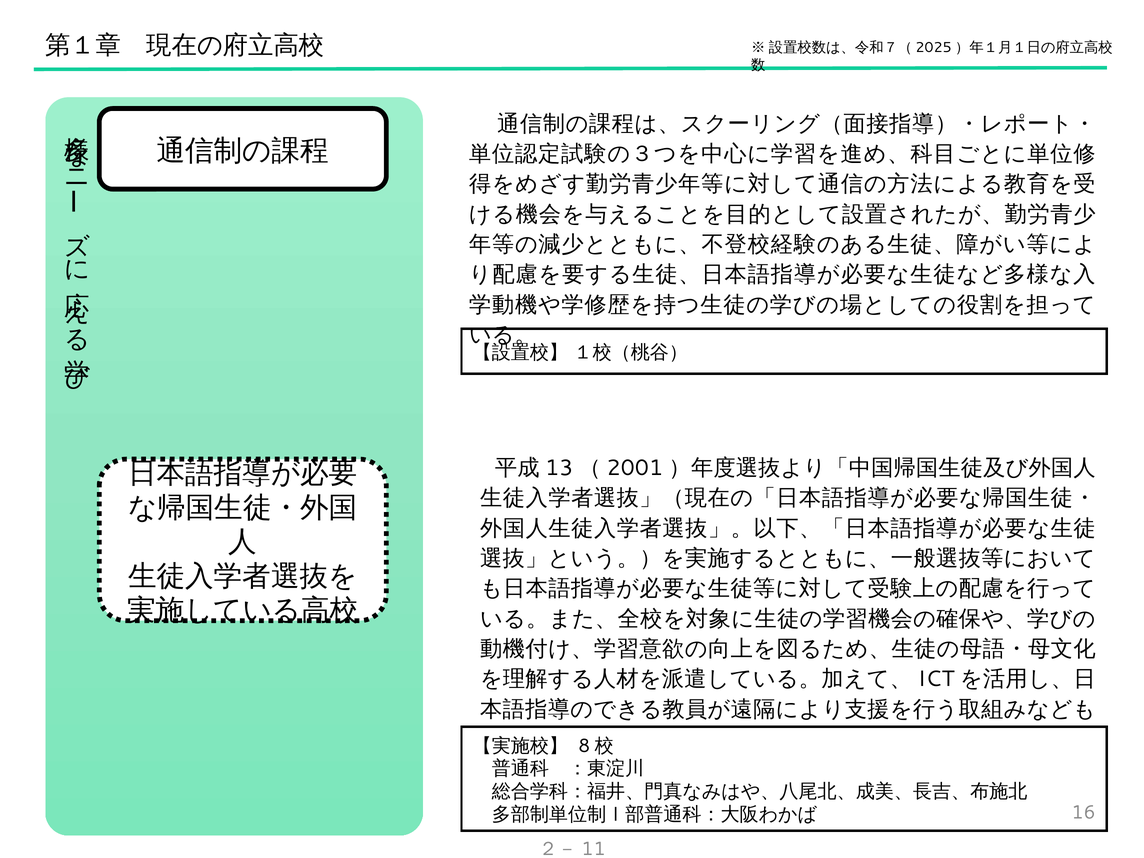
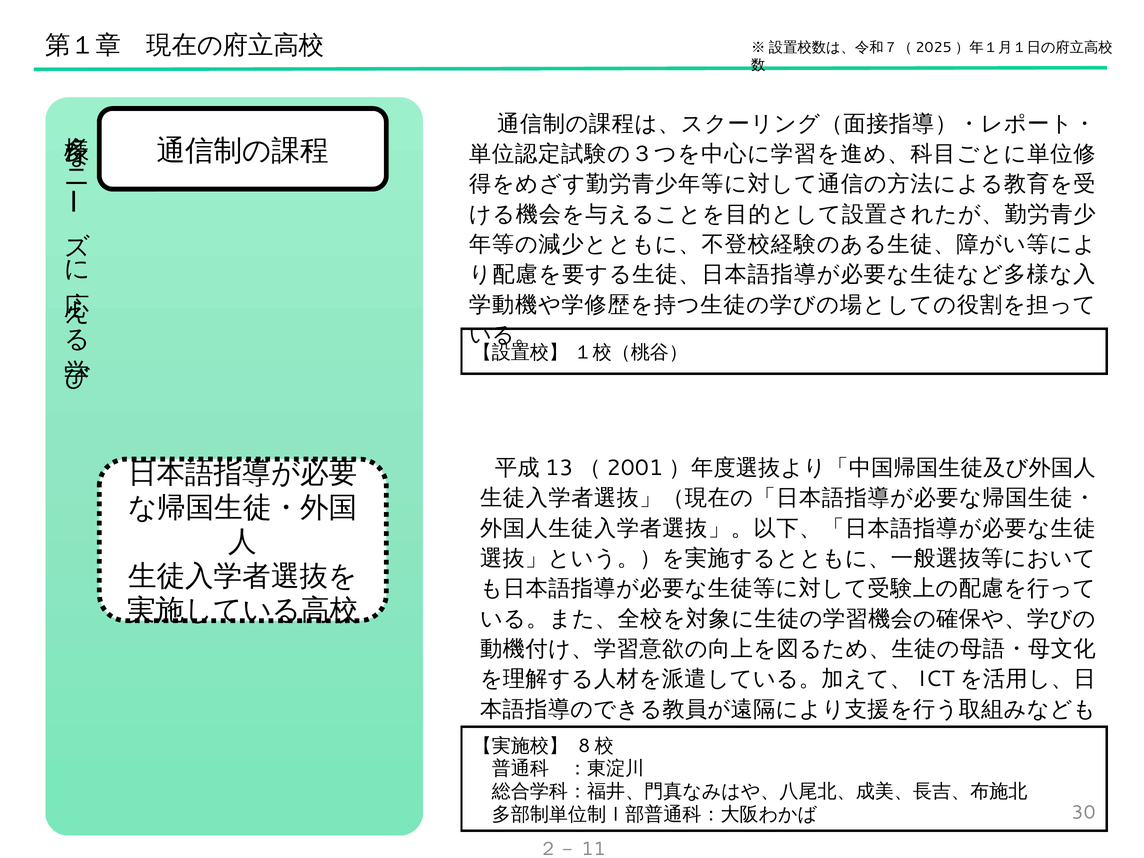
16: 16 -> 30
